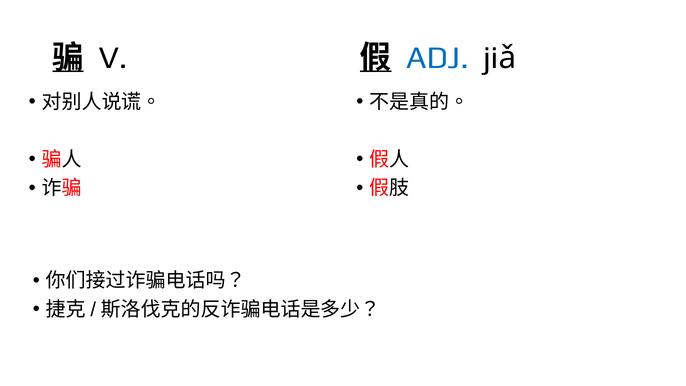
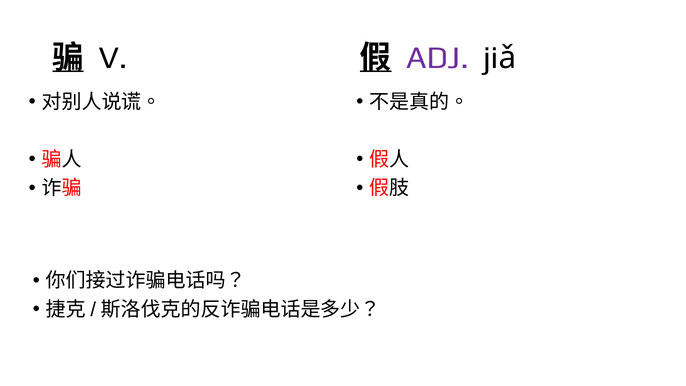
ADJ colour: blue -> purple
